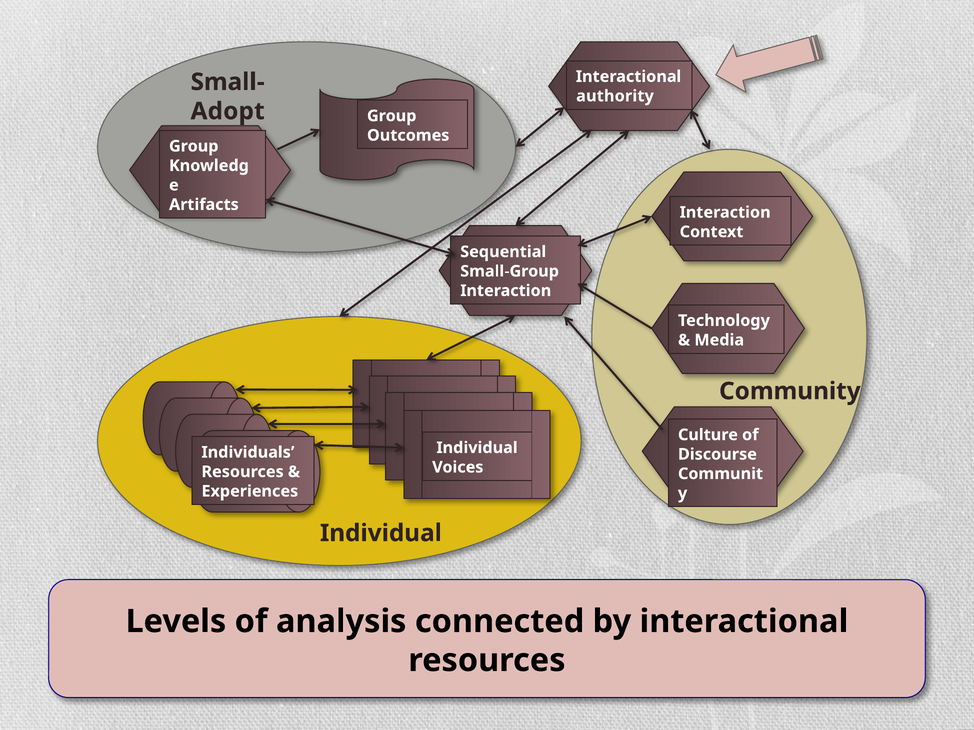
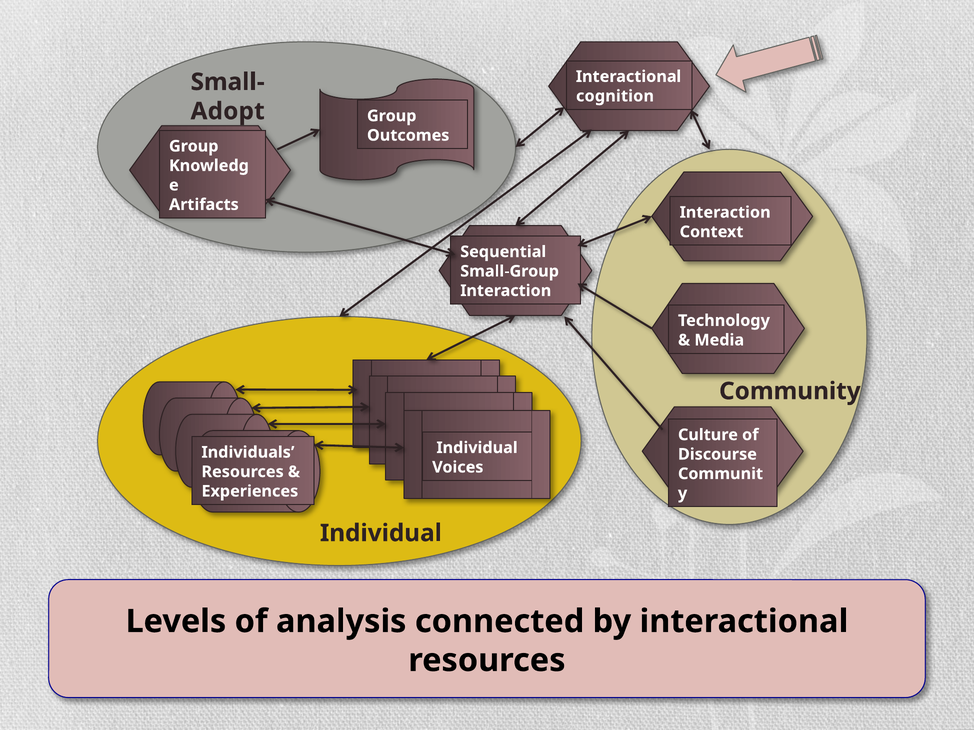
authority: authority -> cognition
